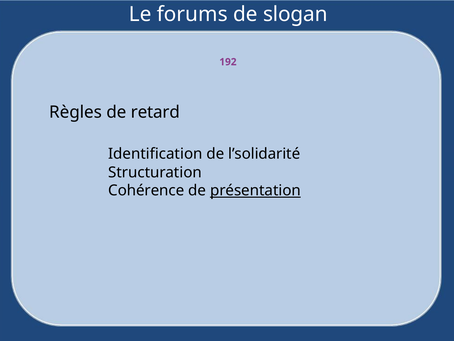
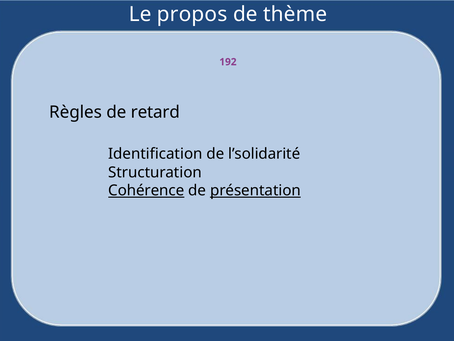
forums: forums -> propos
slogan: slogan -> thème
Cohérence underline: none -> present
